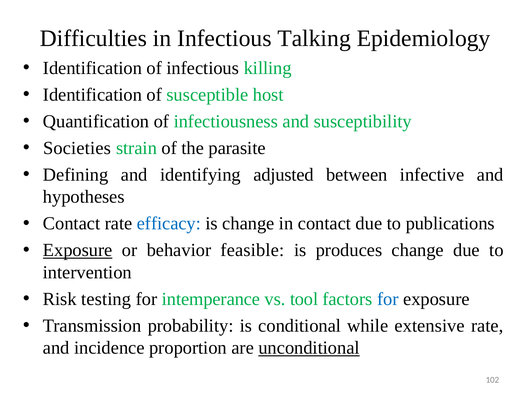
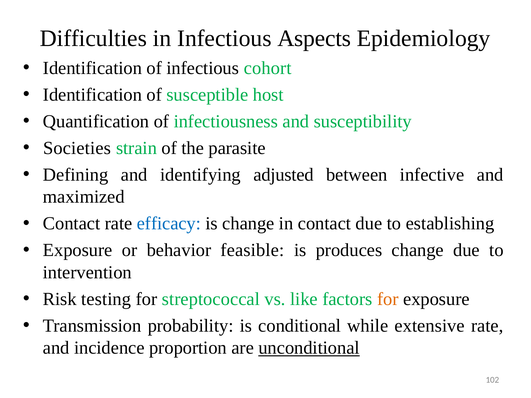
Talking: Talking -> Aspects
killing: killing -> cohort
hypotheses: hypotheses -> maximized
publications: publications -> establishing
Exposure at (78, 250) underline: present -> none
intemperance: intemperance -> streptococcal
tool: tool -> like
for at (388, 299) colour: blue -> orange
